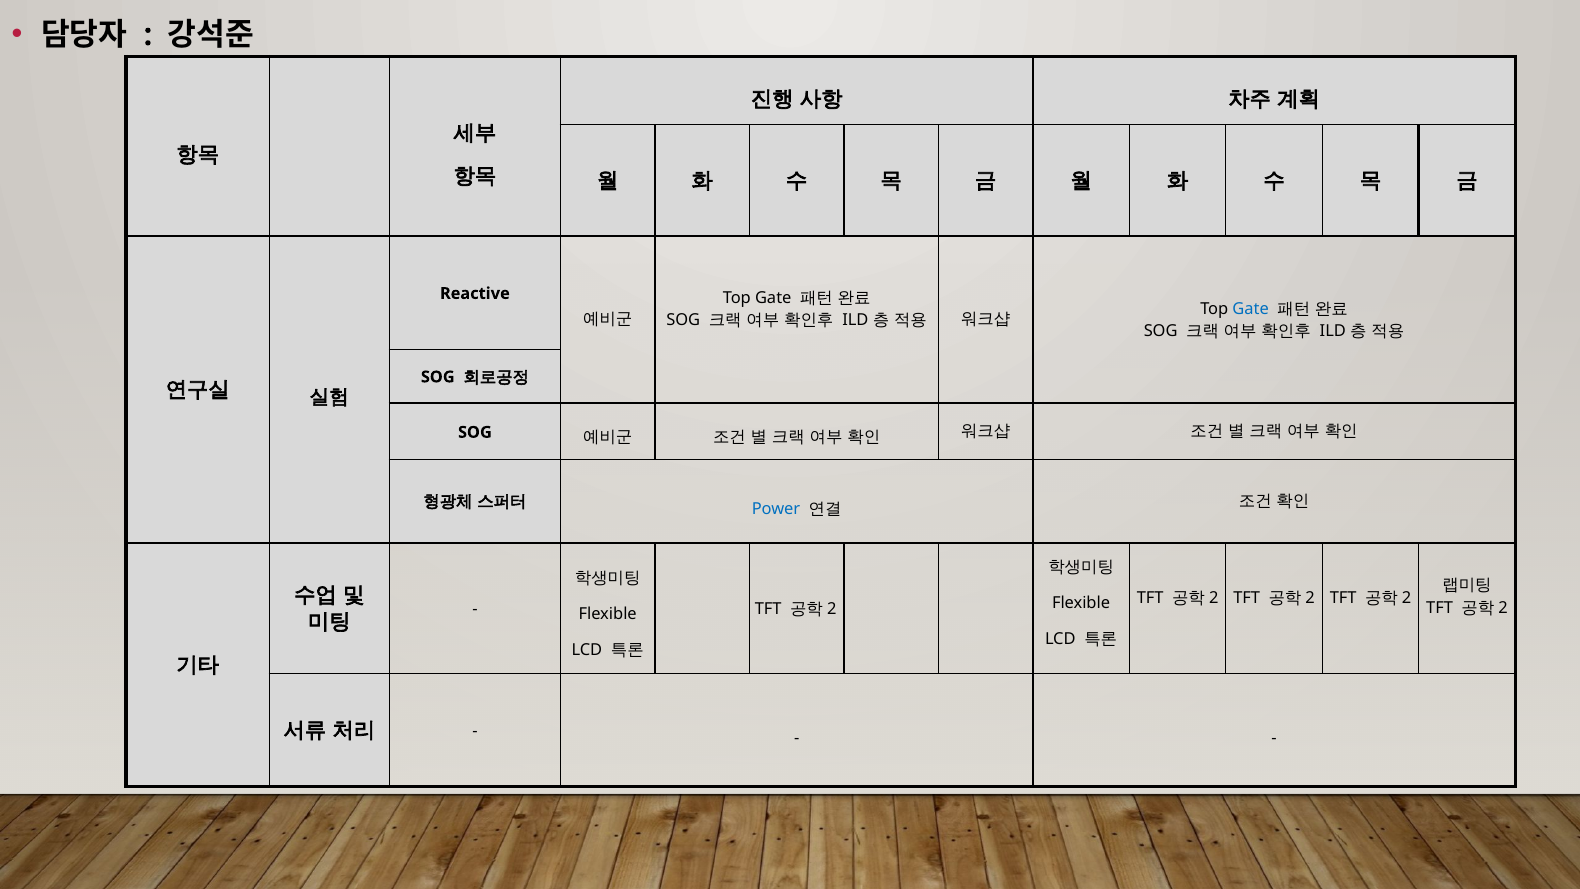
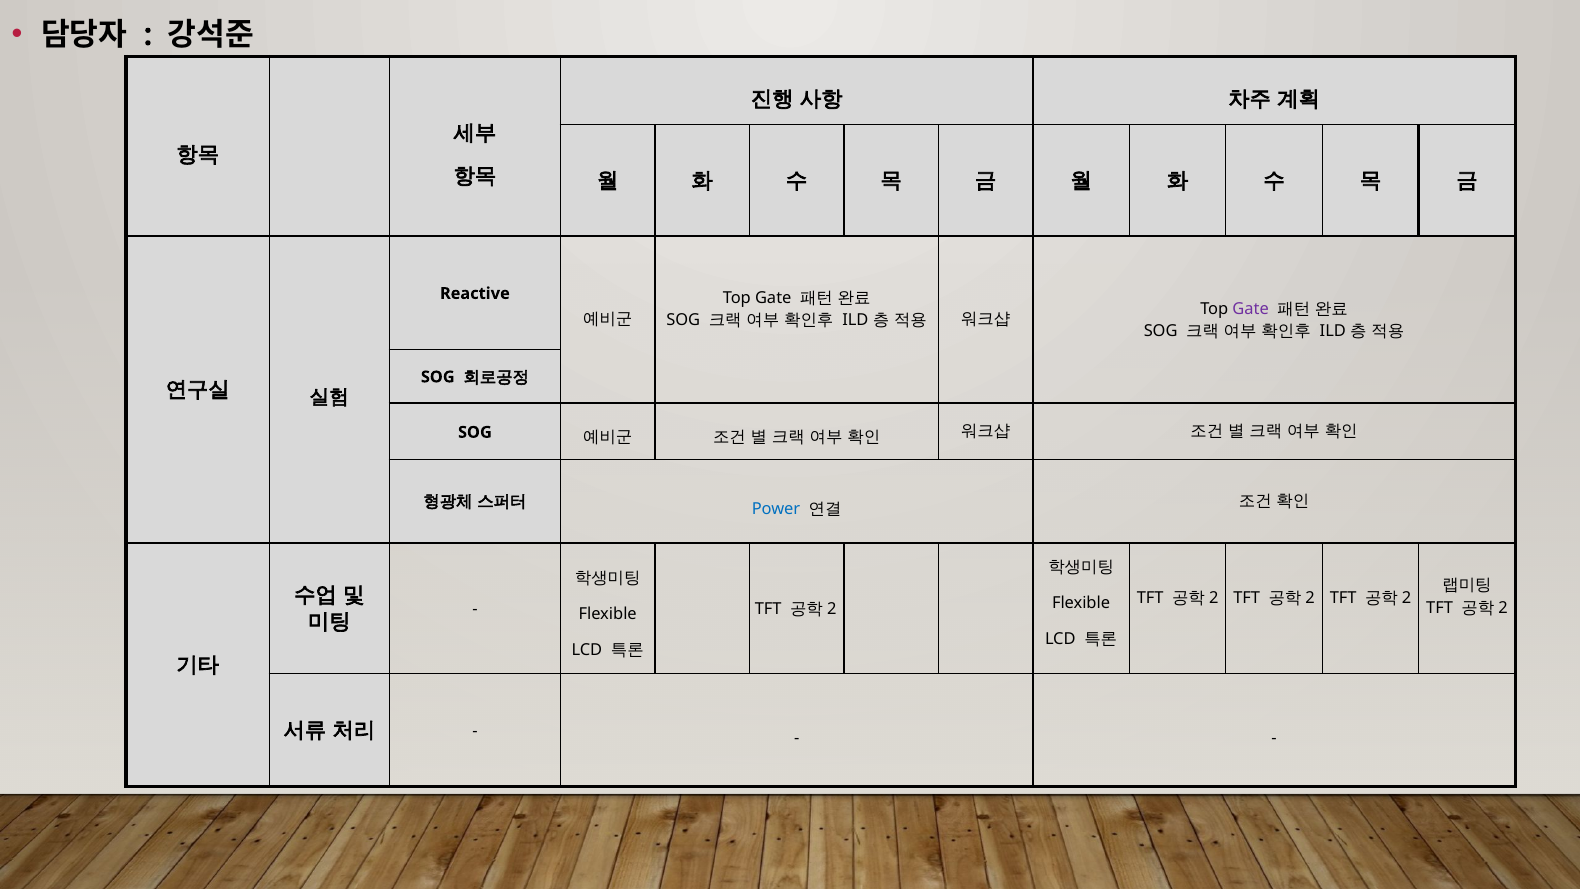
Gate at (1251, 309) colour: blue -> purple
